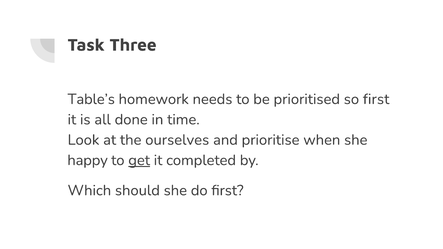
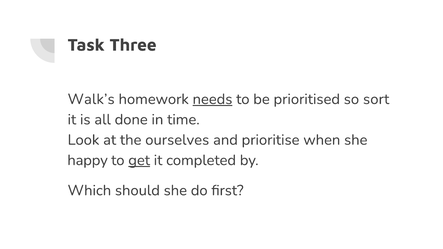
Table’s: Table’s -> Walk’s
needs underline: none -> present
so first: first -> sort
